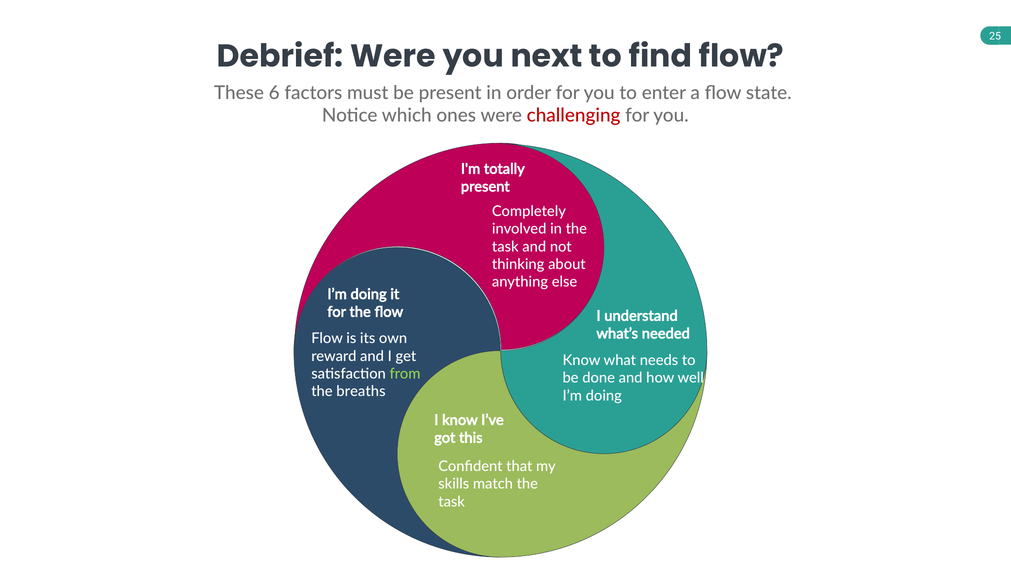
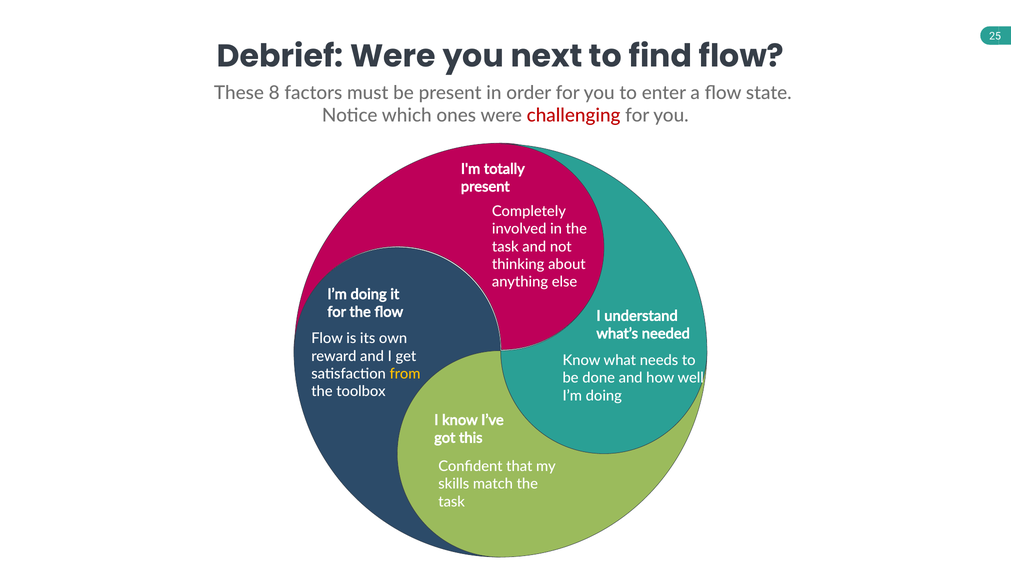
6: 6 -> 8
from colour: light green -> yellow
breaths: breaths -> toolbox
